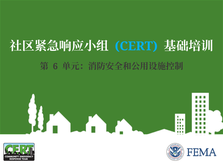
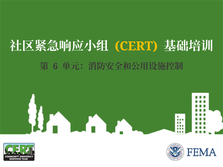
CERT colour: light blue -> yellow
